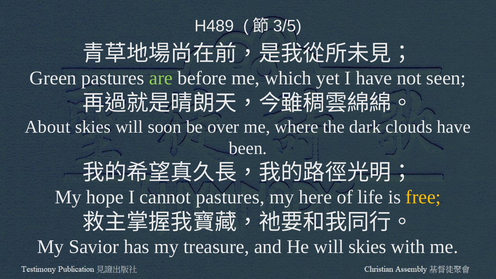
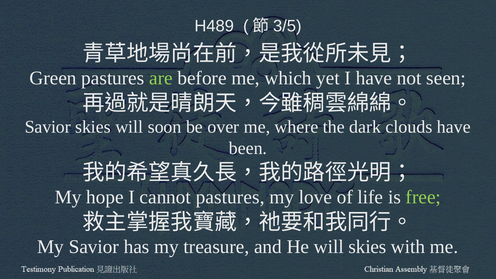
About at (48, 127): About -> Savior
here: here -> love
free colour: yellow -> light green
